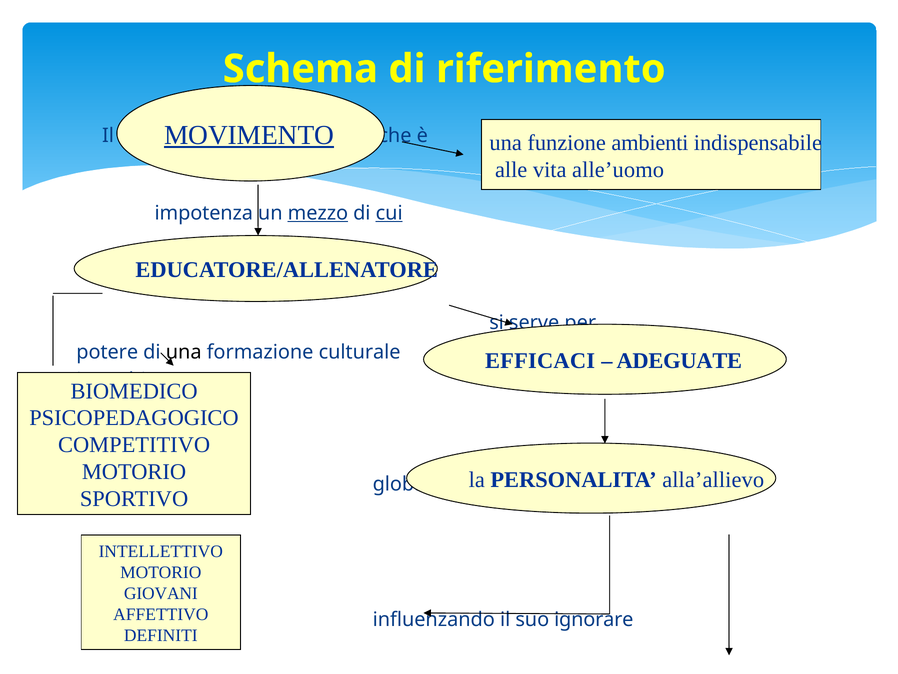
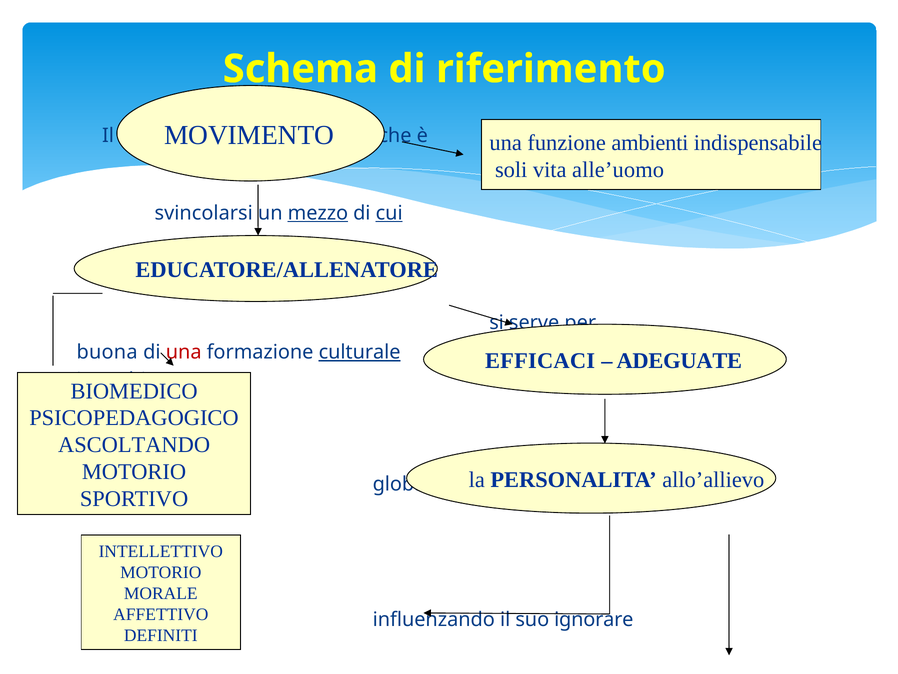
MOVIMENTO underline: present -> none
alle: alle -> soli
impotenza: impotenza -> svincolarsi
potere: potere -> buona
una at (184, 352) colour: black -> red
culturale underline: none -> present
COMPETITIVO: COMPETITIVO -> ASCOLTANDO
alla’allievo: alla’allievo -> allo’allievo
GIOVANI: GIOVANI -> MORALE
